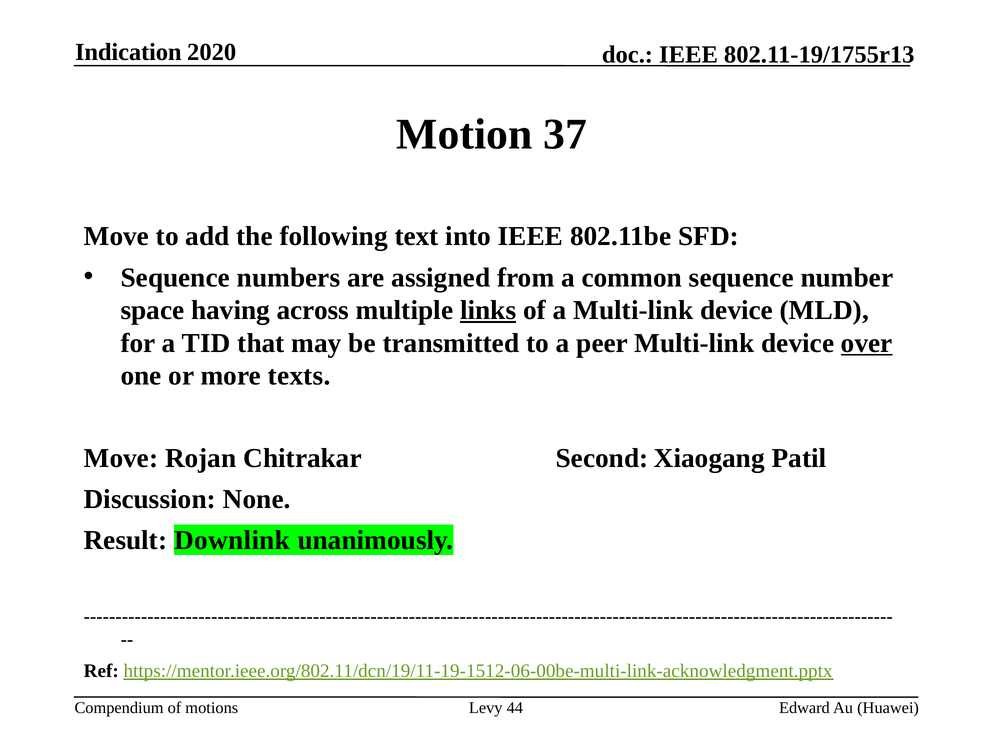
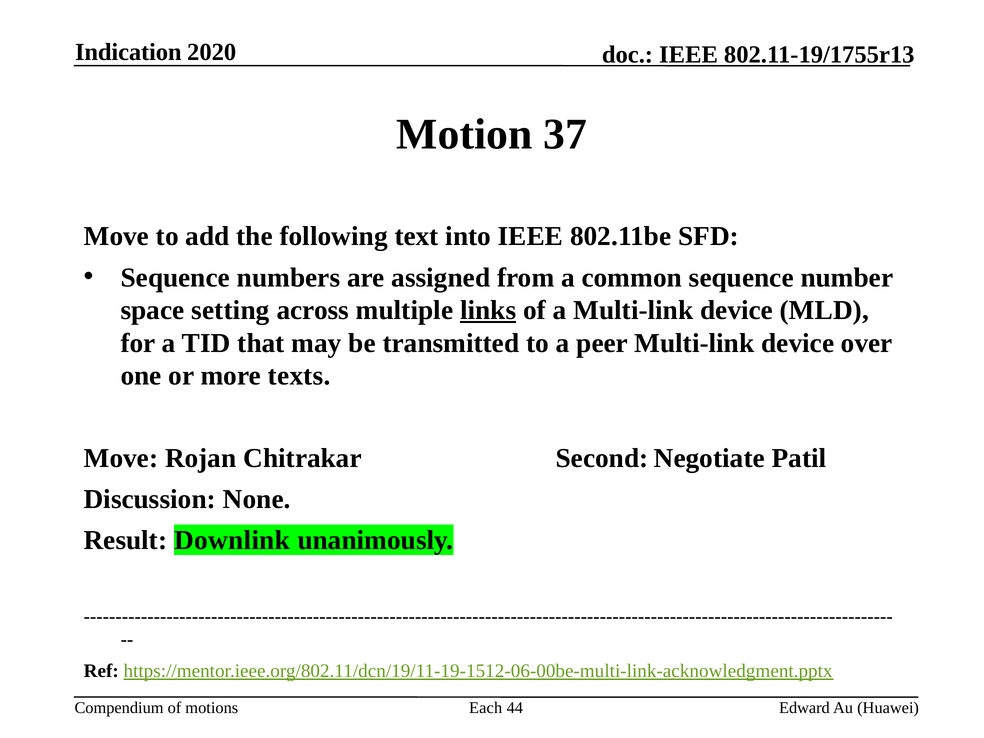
having: having -> setting
over underline: present -> none
Xiaogang: Xiaogang -> Negotiate
Levy: Levy -> Each
